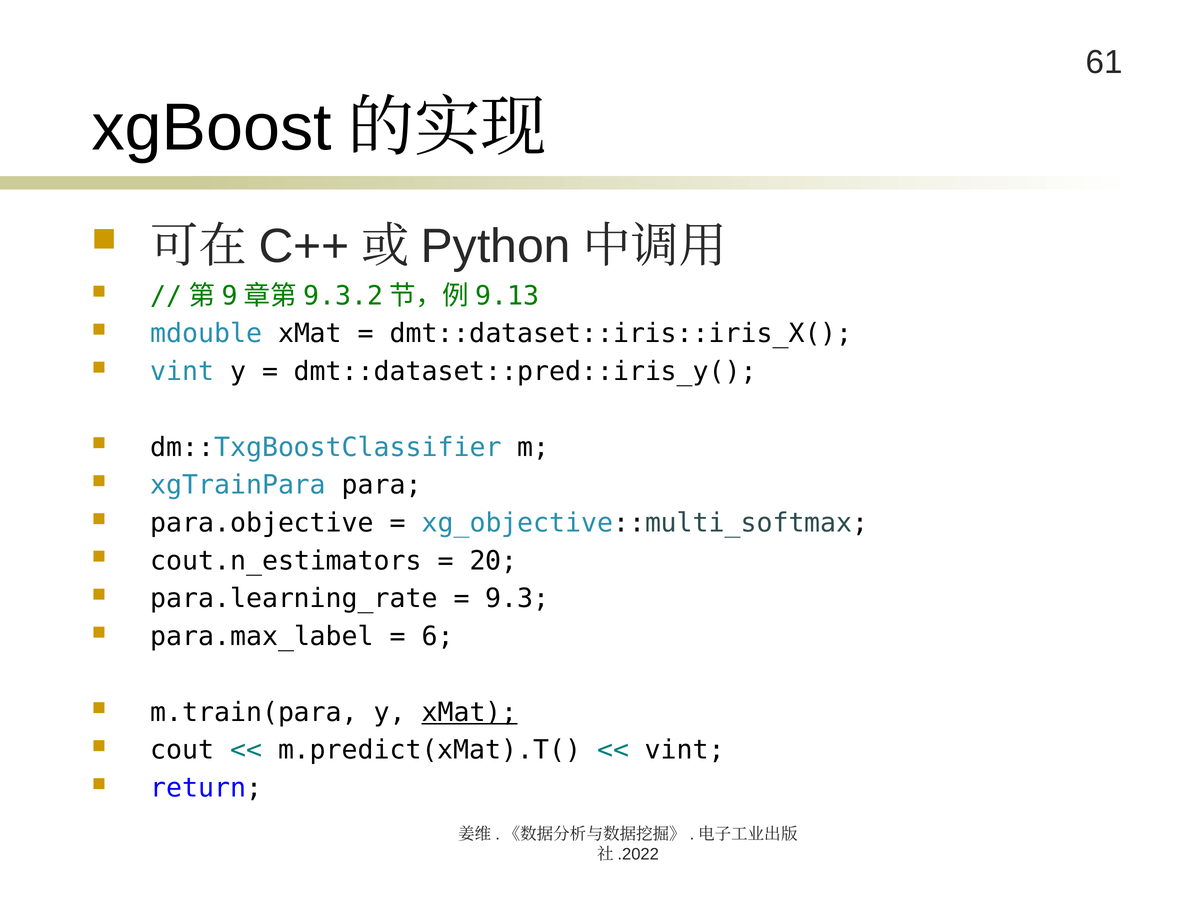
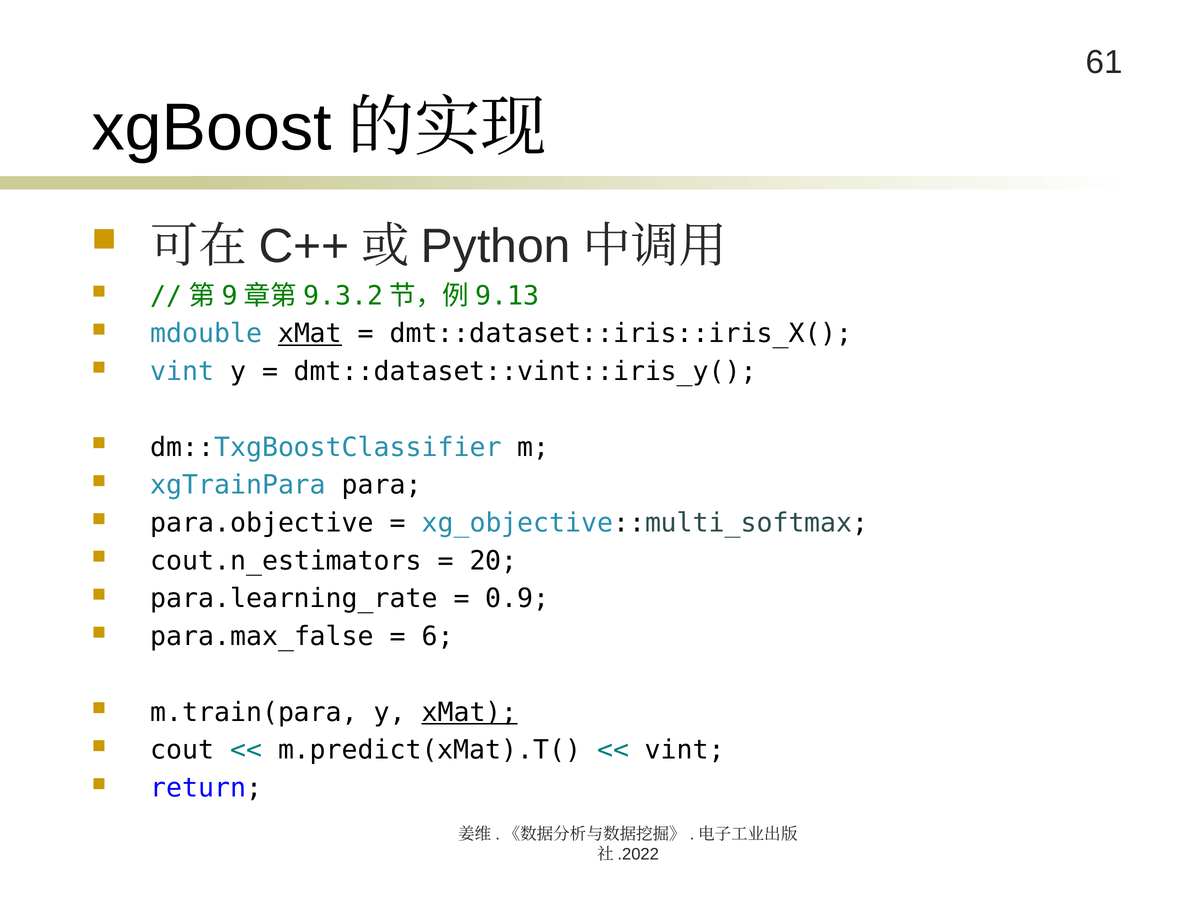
xMat at (310, 334) underline: none -> present
dmt::dataset::pred::iris_y(: dmt::dataset::pred::iris_y( -> dmt::dataset::vint::iris_y(
9.3: 9.3 -> 0.9
para.max_label: para.max_label -> para.max_false
